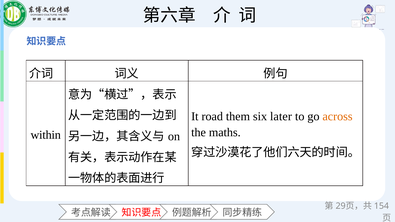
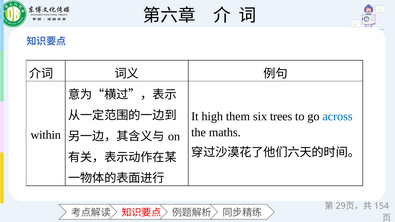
road: road -> high
later: later -> trees
across colour: orange -> blue
